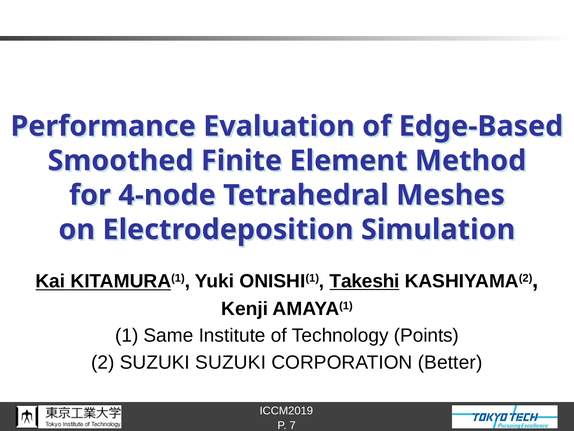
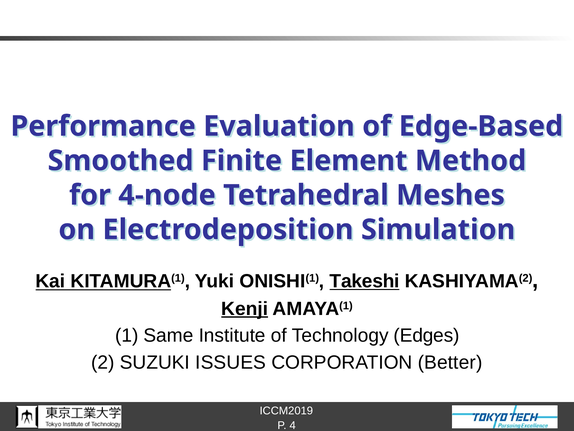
Kenji underline: none -> present
Points: Points -> Edges
SUZUKI SUZUKI: SUZUKI -> ISSUES
7: 7 -> 4
